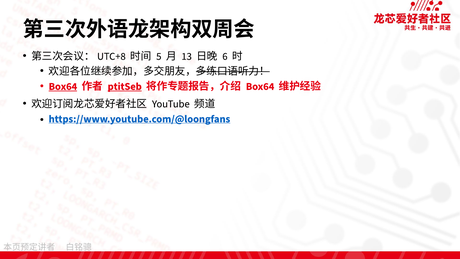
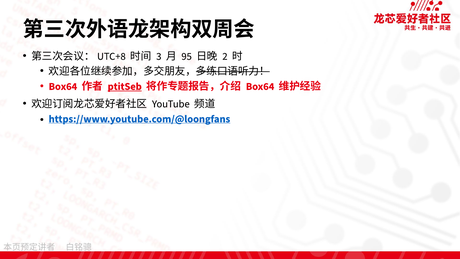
5: 5 -> 3
13: 13 -> 95
6: 6 -> 2
Box64 at (63, 86) underline: present -> none
